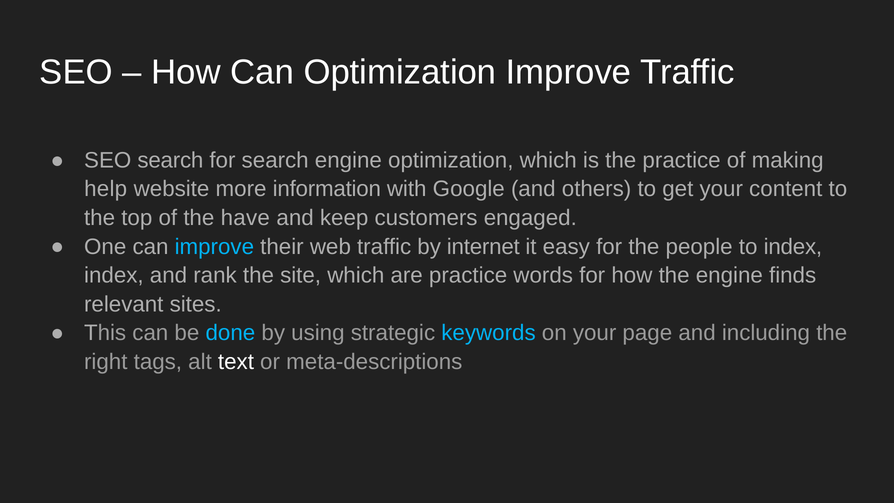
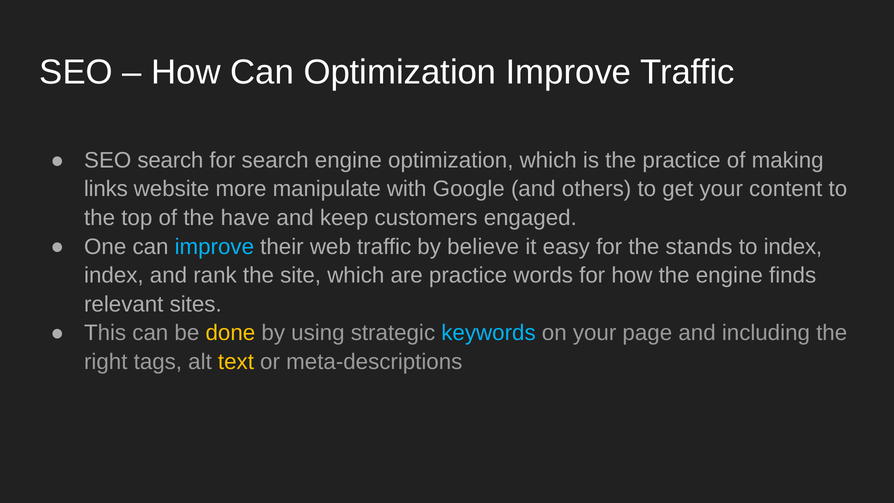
help: help -> links
information: information -> manipulate
internet: internet -> believe
people: people -> stands
done colour: light blue -> yellow
text colour: white -> yellow
